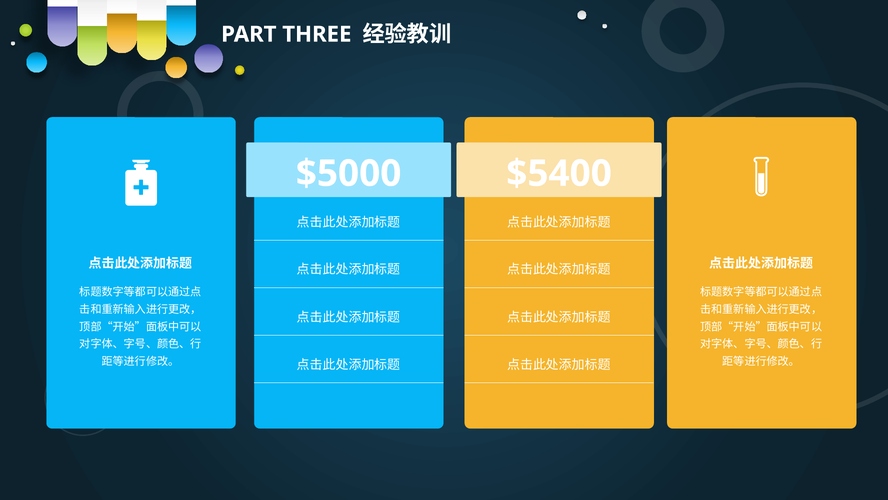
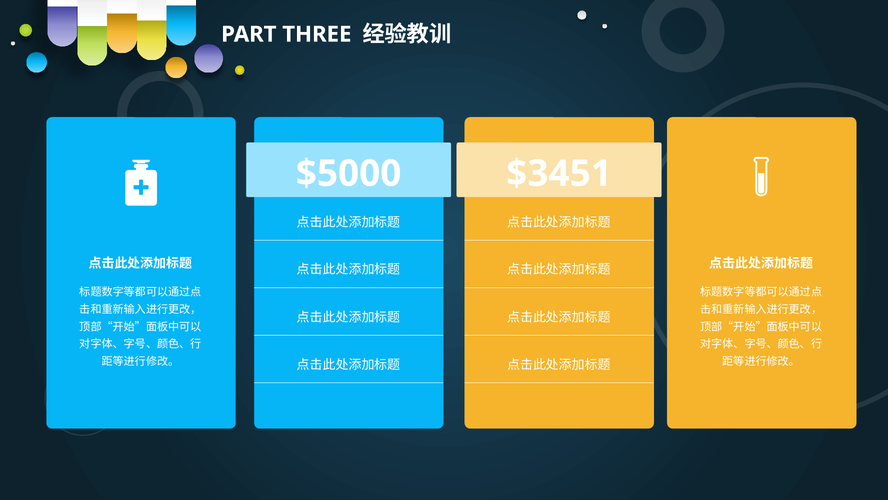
$5400: $5400 -> $3451
